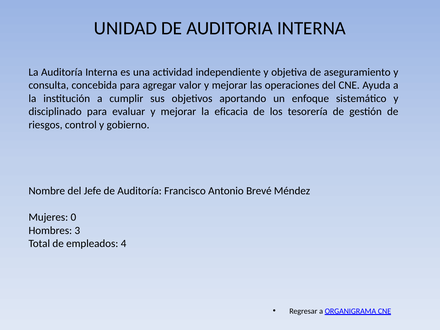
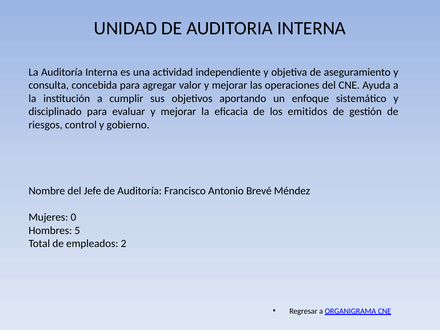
tesorería: tesorería -> emitidos
3: 3 -> 5
4: 4 -> 2
